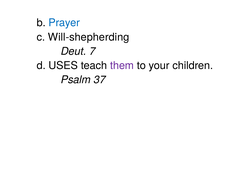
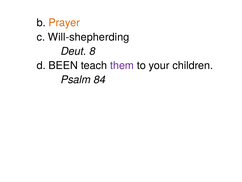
Prayer colour: blue -> orange
7: 7 -> 8
USES: USES -> BEEN
37: 37 -> 84
